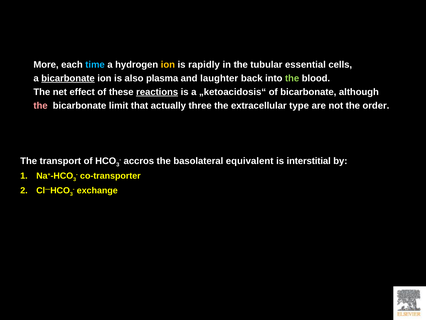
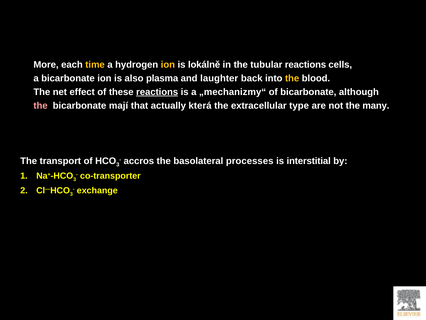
time colour: light blue -> yellow
rapidly: rapidly -> lokálně
tubular essential: essential -> reactions
bicarbonate at (68, 78) underline: present -> none
the at (292, 78) colour: light green -> yellow
„ketoacidosis“: „ketoacidosis“ -> „mechanizmy“
limit: limit -> mají
three: three -> která
order: order -> many
equivalent: equivalent -> processes
